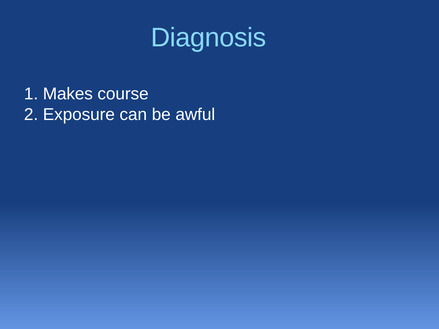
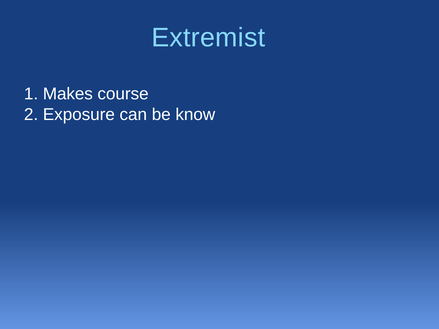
Diagnosis: Diagnosis -> Extremist
awful: awful -> know
